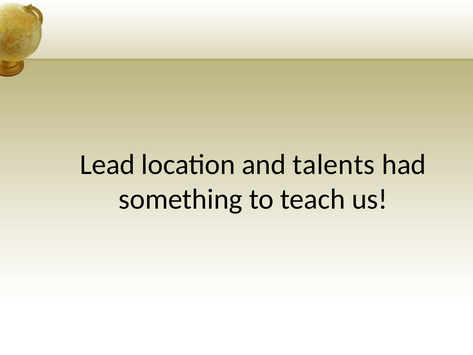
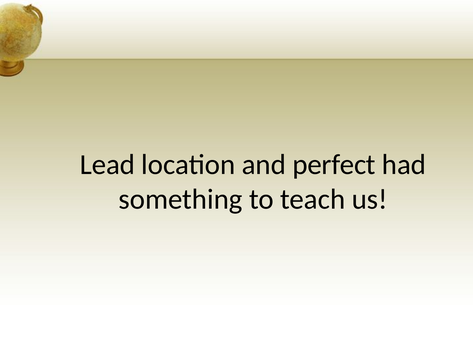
talents: talents -> perfect
